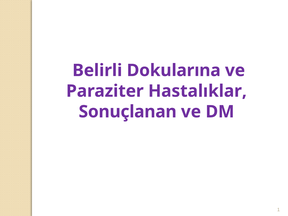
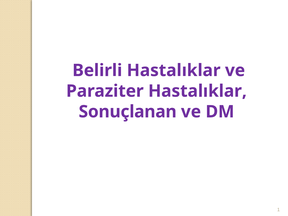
Belirli Dokularına: Dokularına -> Hastalıklar
